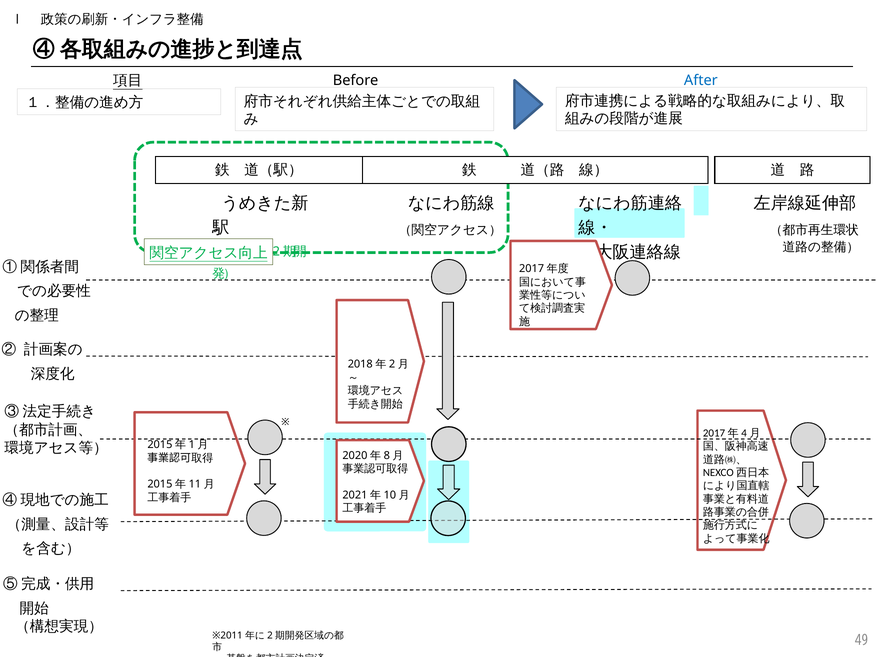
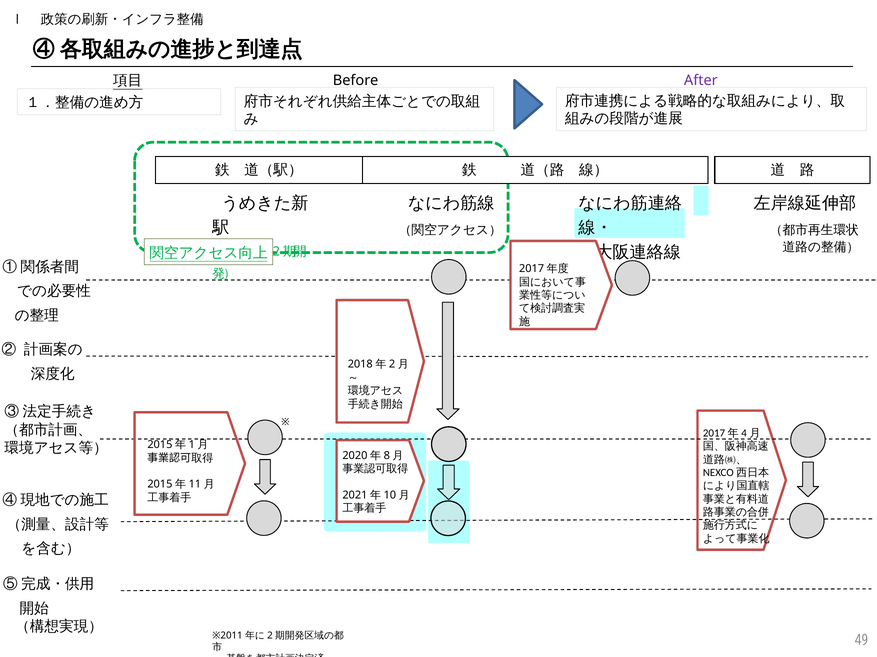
After colour: blue -> purple
